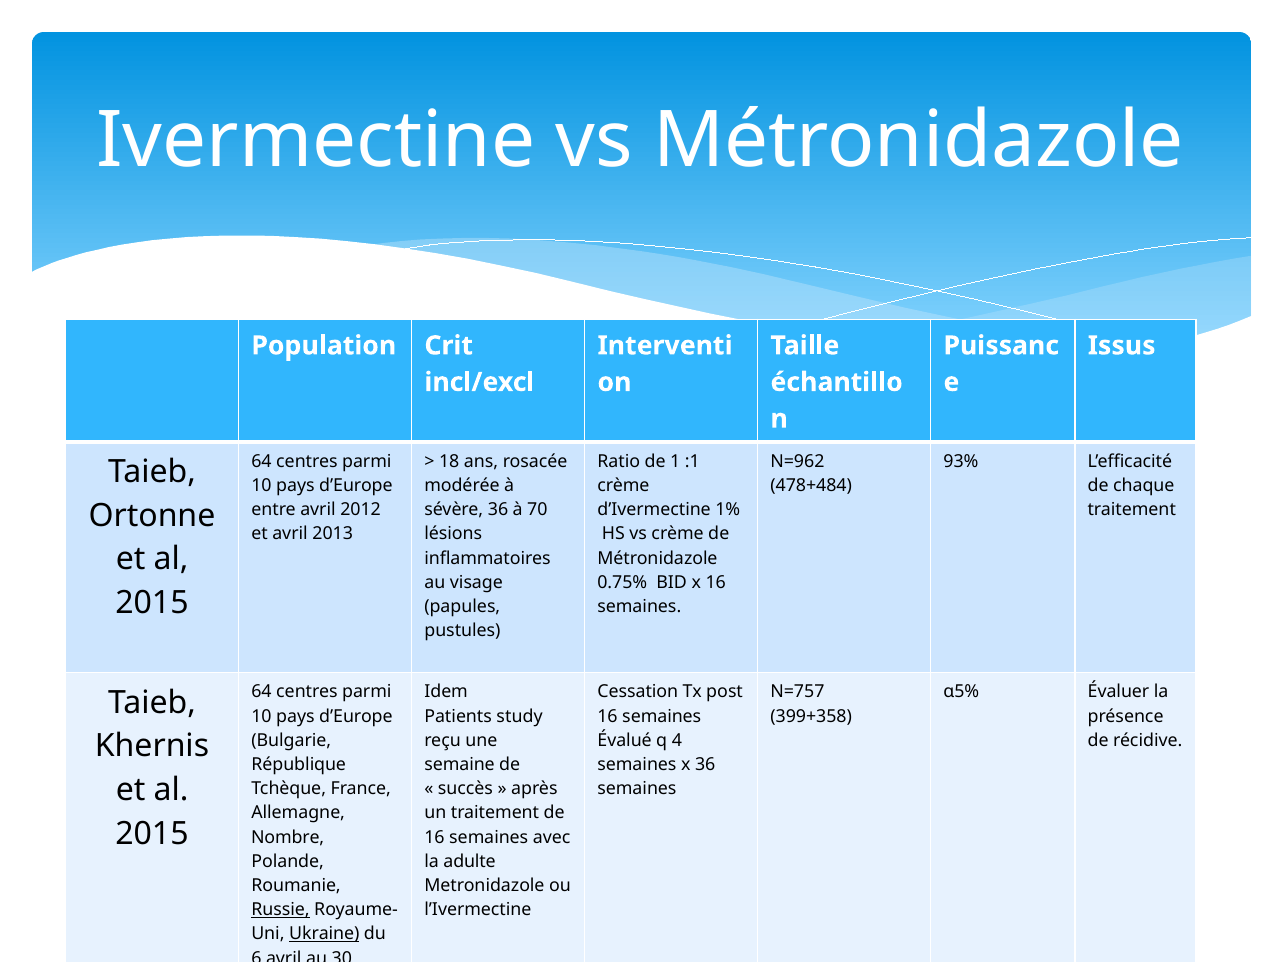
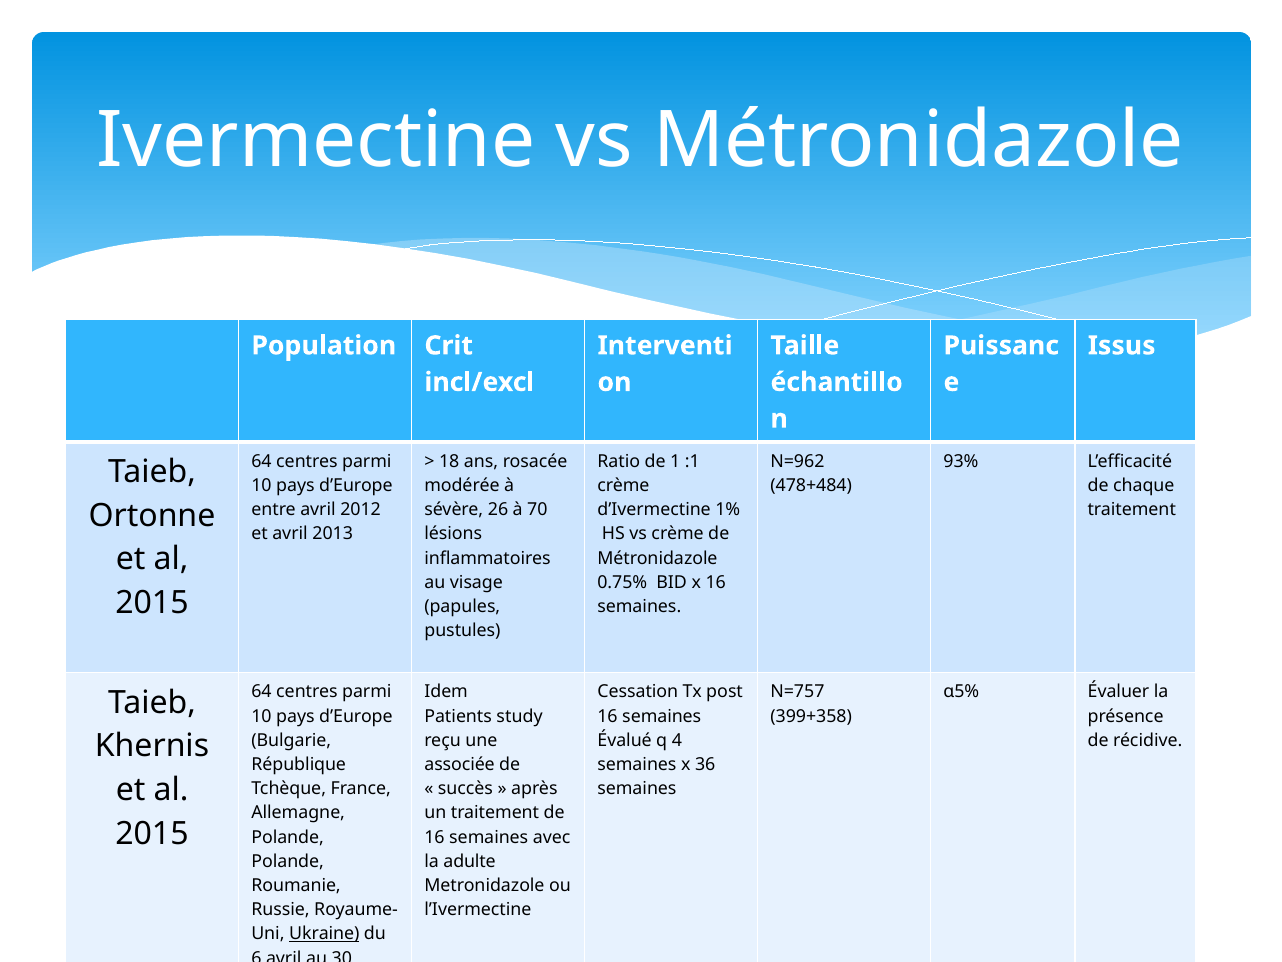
sévère 36: 36 -> 26
semaine: semaine -> associée
Nombre at (288, 837): Nombre -> Polande
Russie underline: present -> none
